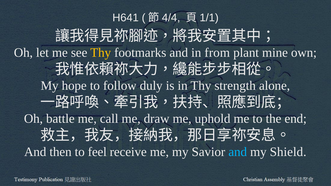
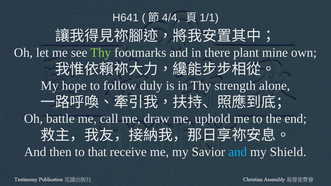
Thy at (101, 53) colour: yellow -> light green
from: from -> there
feel: feel -> that
